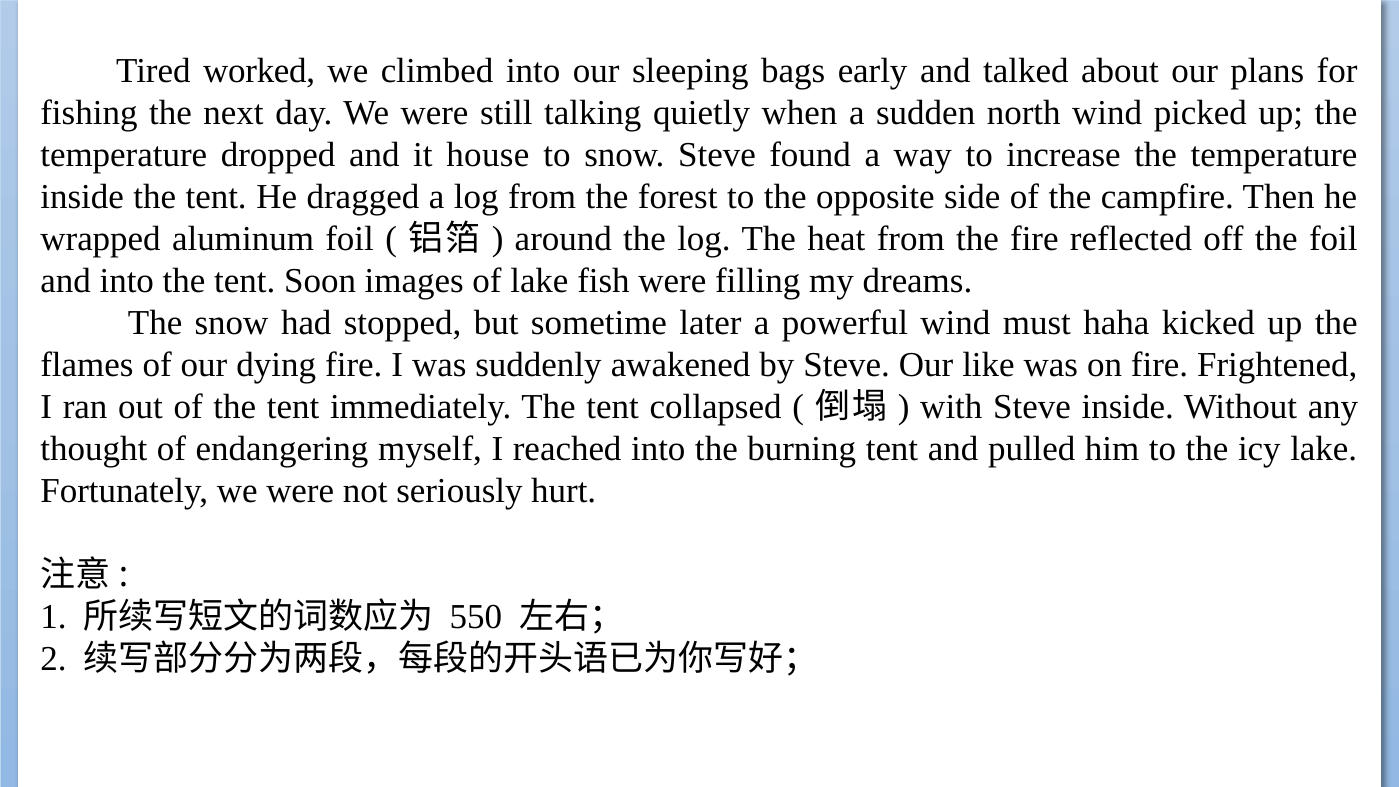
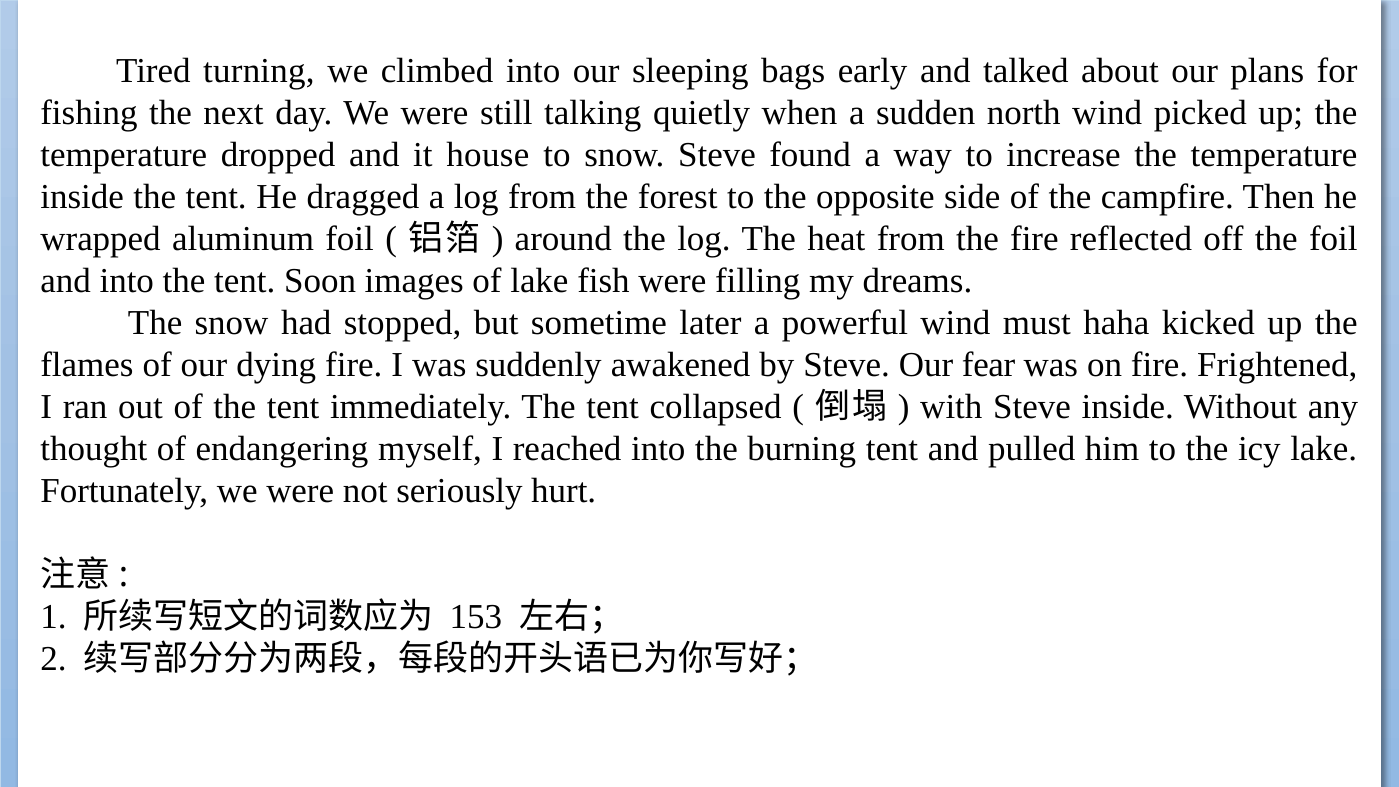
worked: worked -> turning
like: like -> fear
550: 550 -> 153
